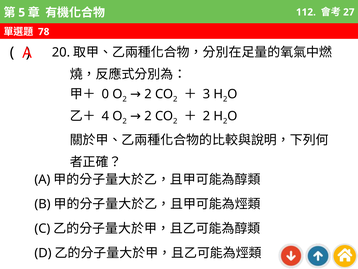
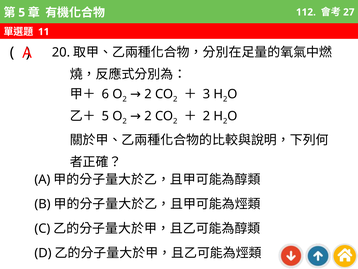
78: 78 -> 11
0: 0 -> 6
4 at (105, 116): 4 -> 5
